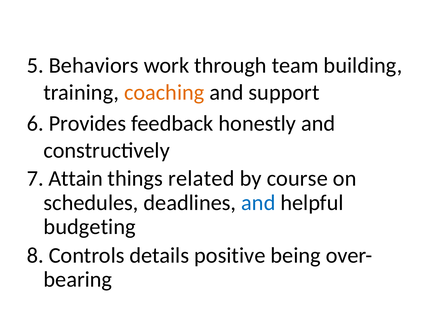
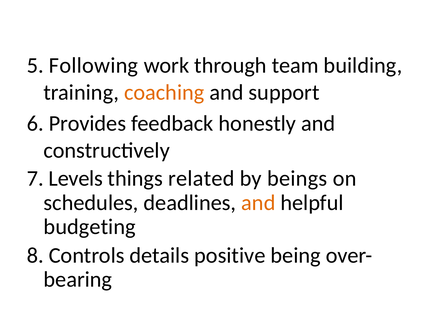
Behaviors: Behaviors -> Following
Attain: Attain -> Levels
course: course -> beings
and at (258, 203) colour: blue -> orange
